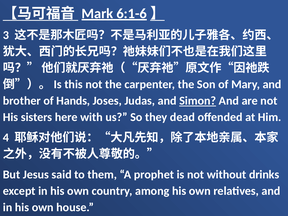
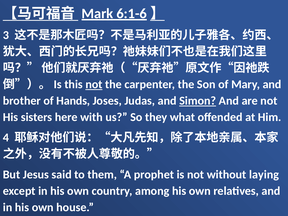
not at (94, 84) underline: none -> present
dead: dead -> what
drinks: drinks -> laying
